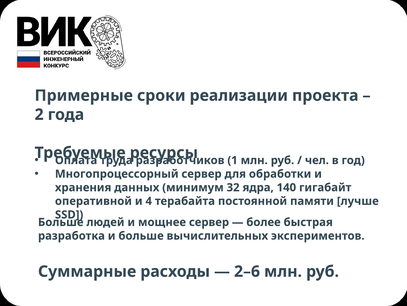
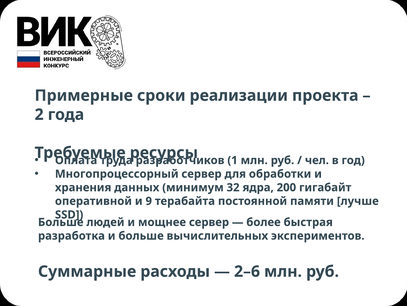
140: 140 -> 200
4: 4 -> 9
